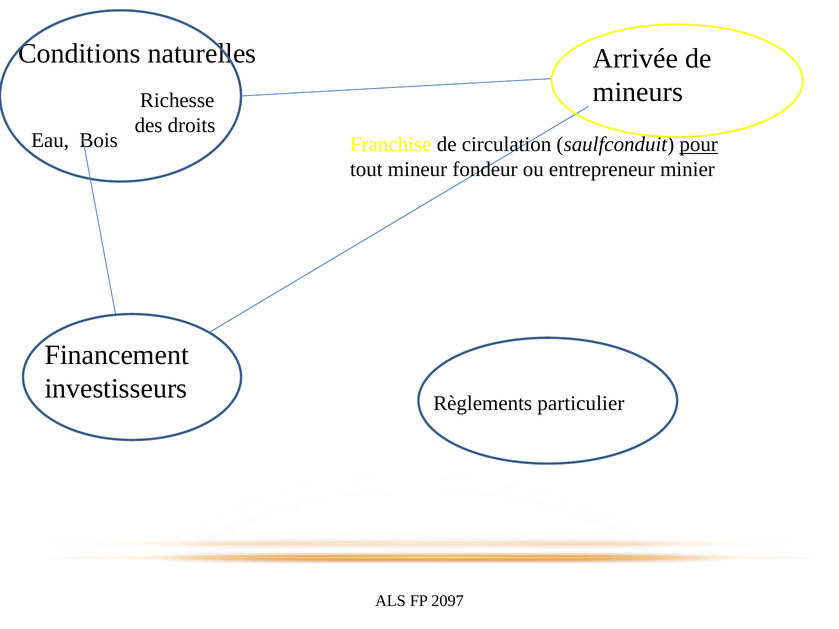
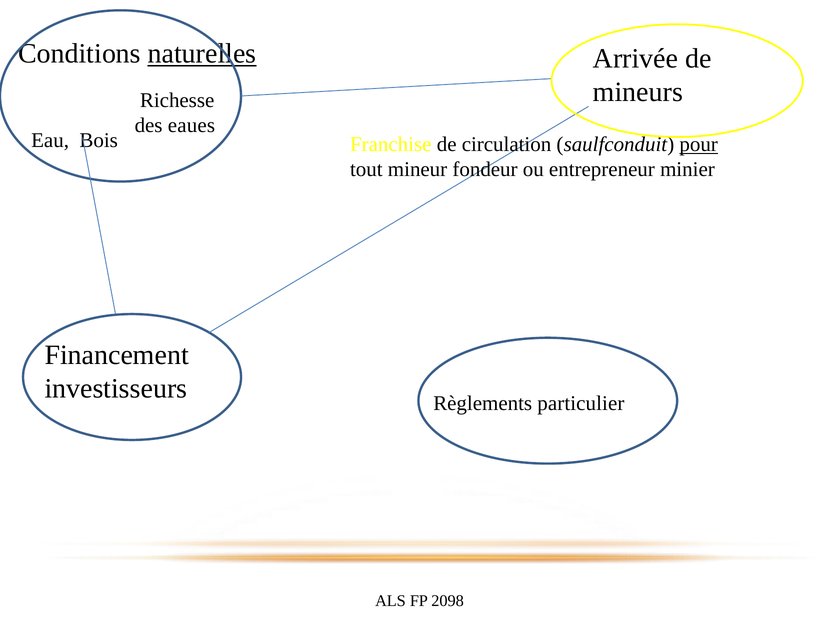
naturelles underline: none -> present
droits: droits -> eaues
2097: 2097 -> 2098
